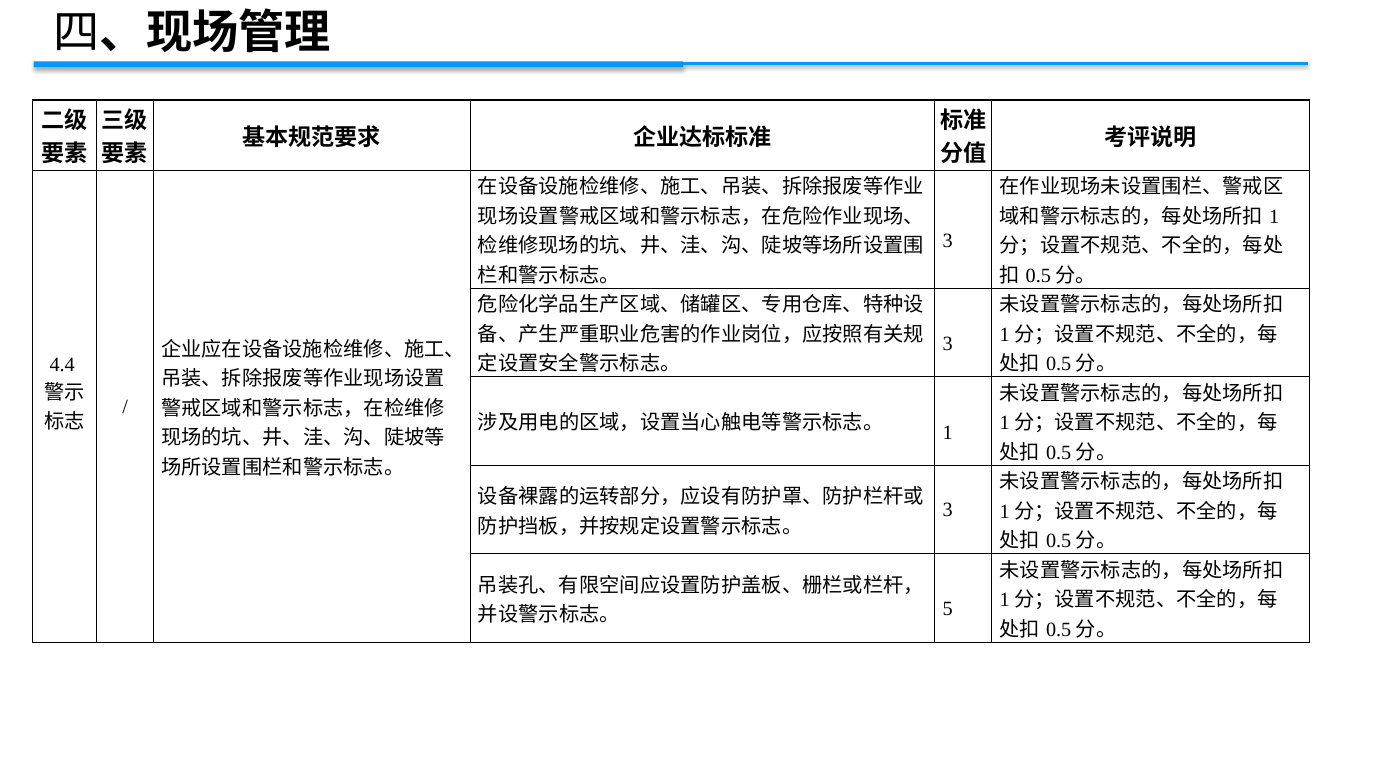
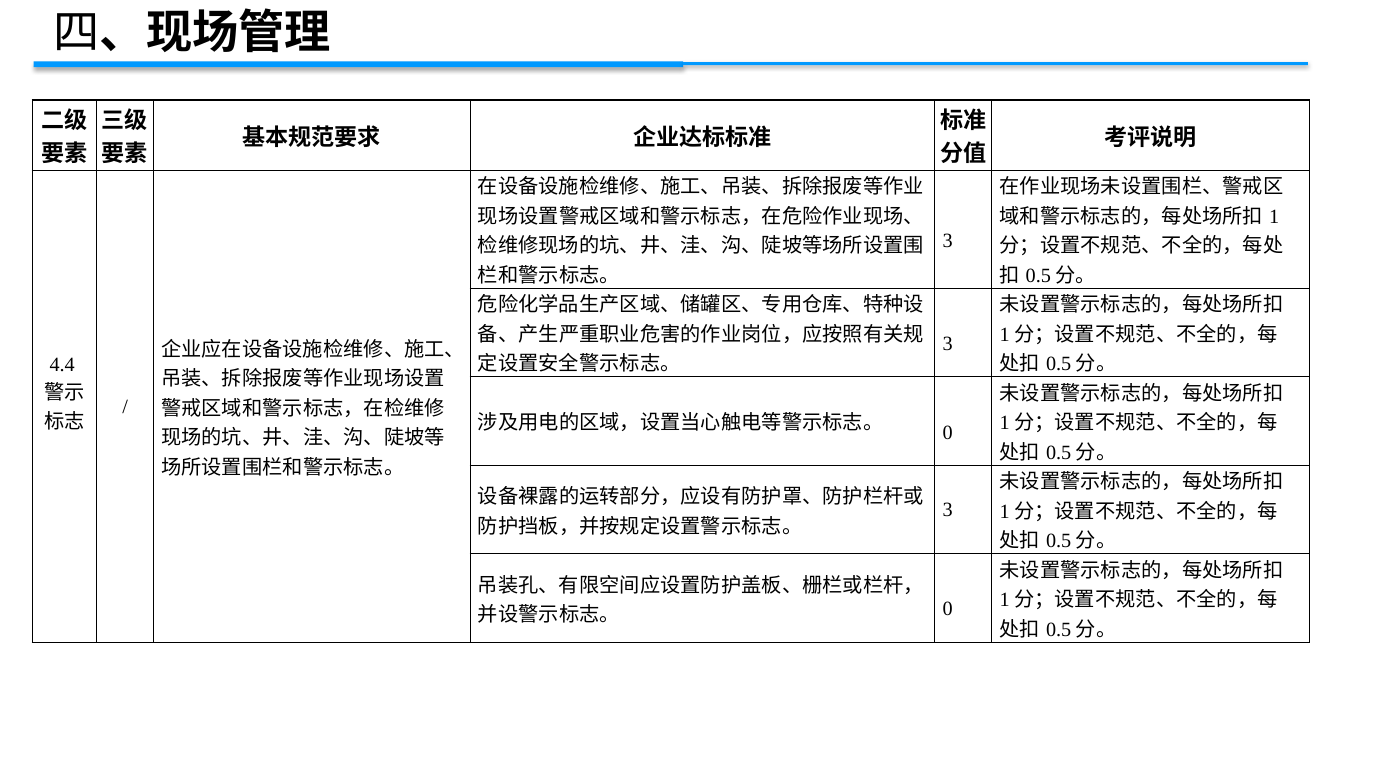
1 at (948, 432): 1 -> 0
5 at (948, 609): 5 -> 0
